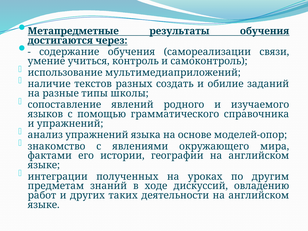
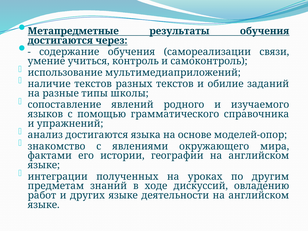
разных создать: создать -> текстов
анализ упражнений: упражнений -> достигаются
других таких: таких -> языке
